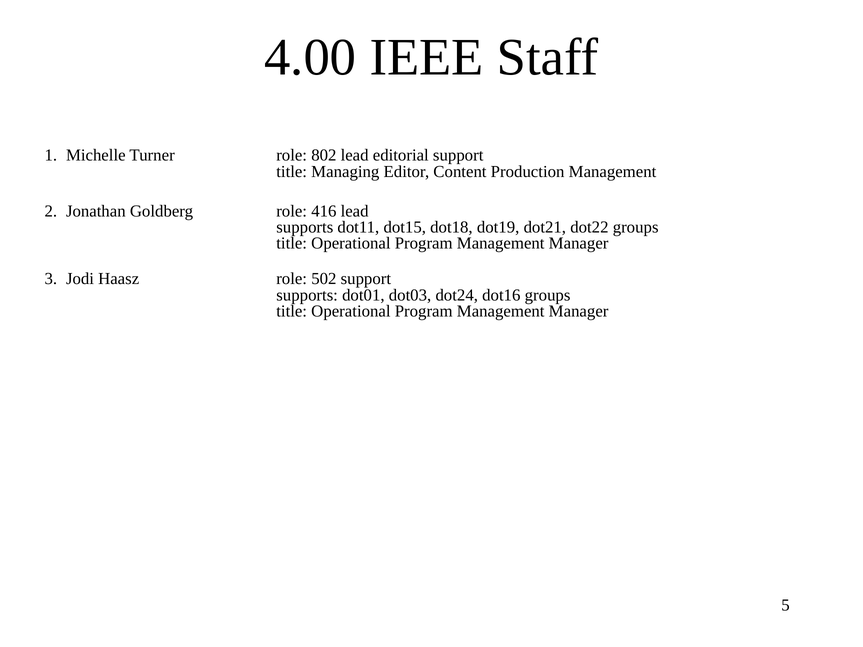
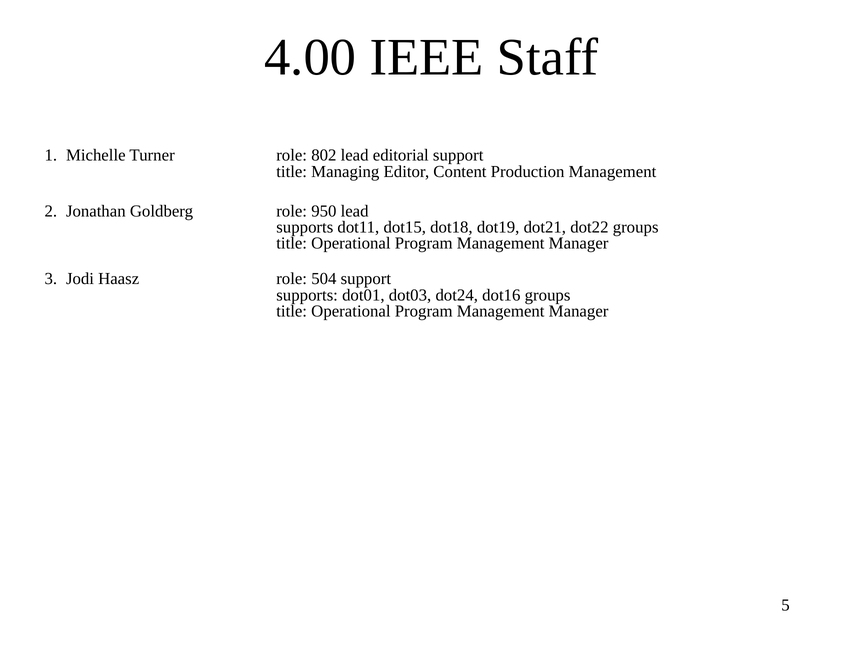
416: 416 -> 950
502: 502 -> 504
